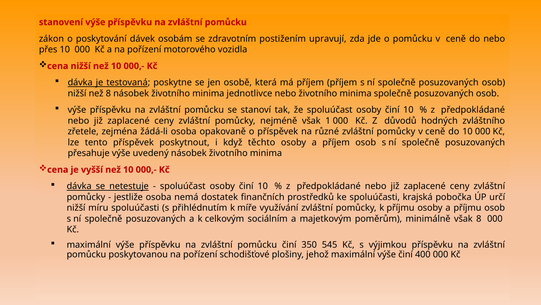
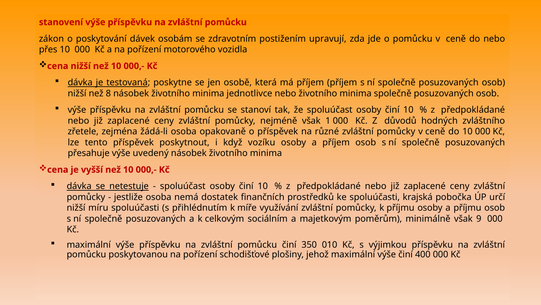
těchto: těchto -> vozíku
však 8: 8 -> 9
545: 545 -> 010
